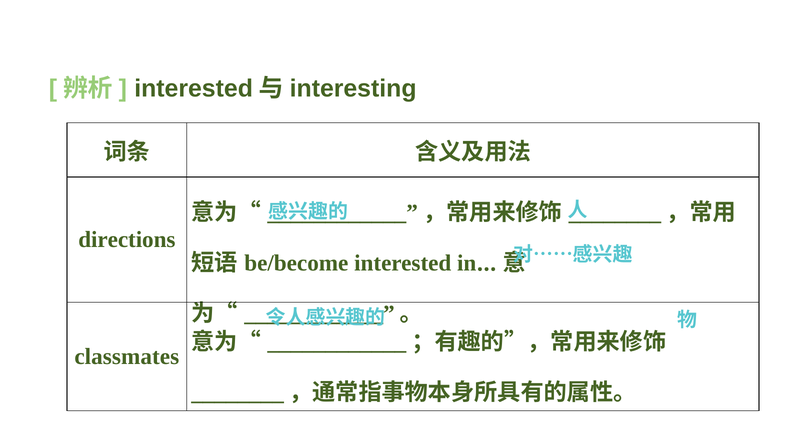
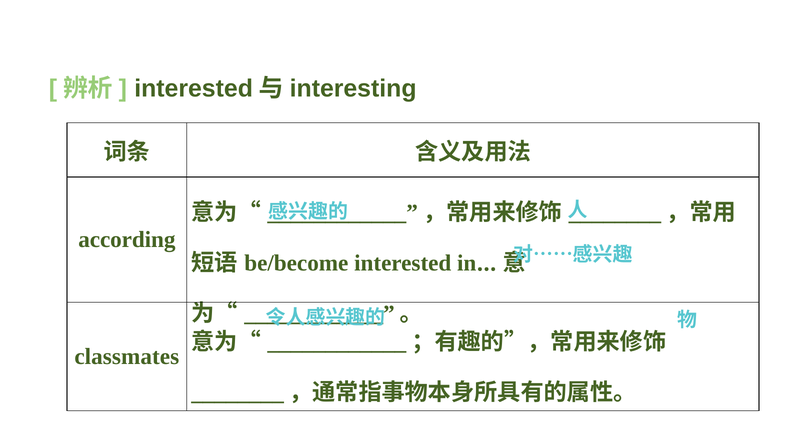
directions: directions -> according
